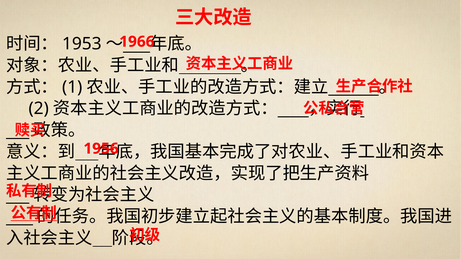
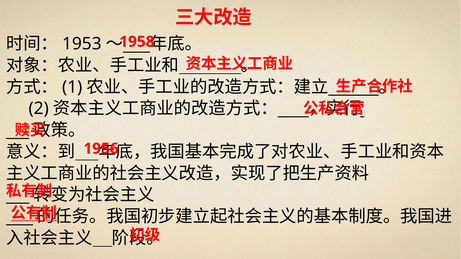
1966: 1966 -> 1958
